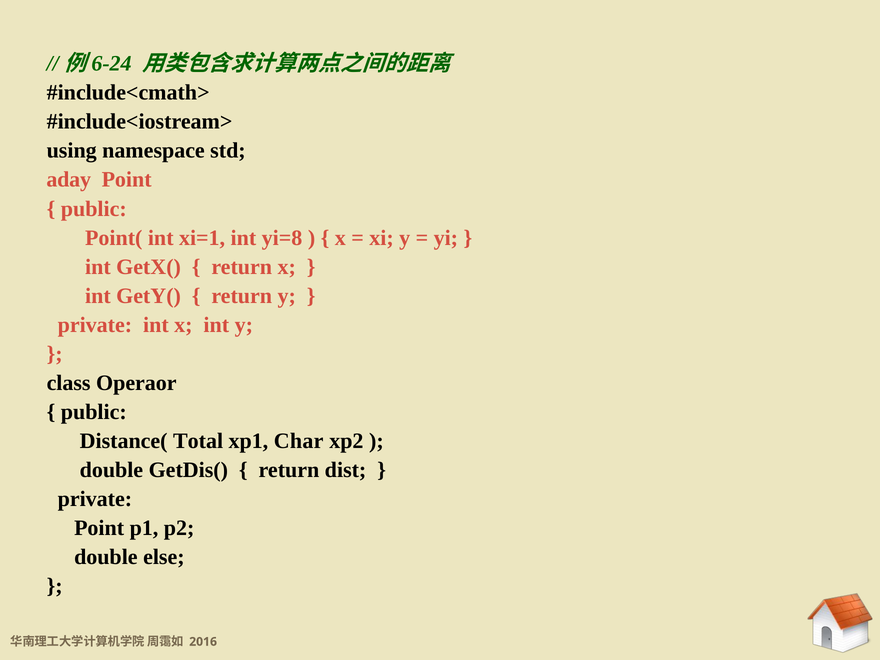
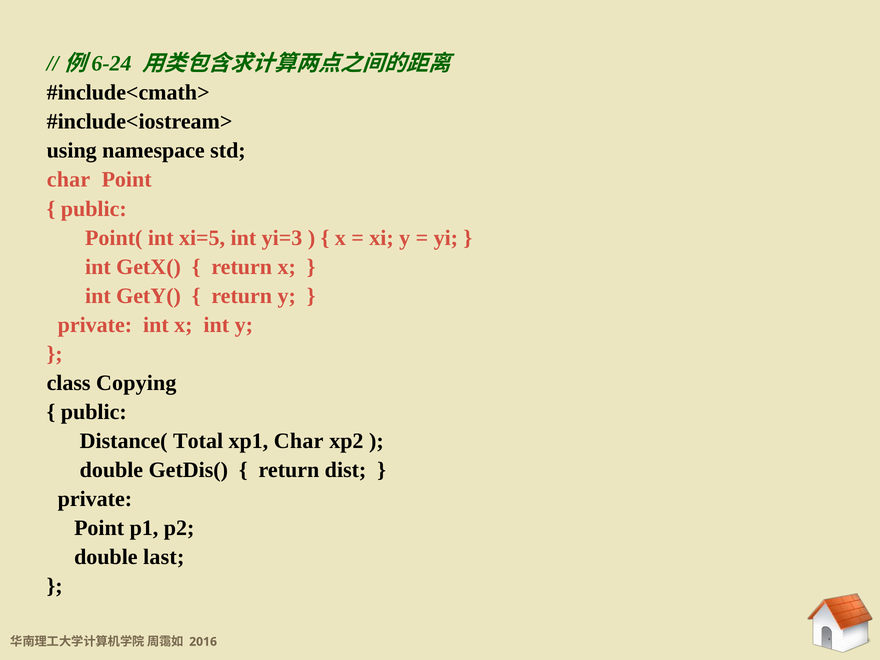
aday at (69, 180): aday -> char
xi=1: xi=1 -> xi=5
yi=8: yi=8 -> yi=3
Operaor: Operaor -> Copying
else: else -> last
